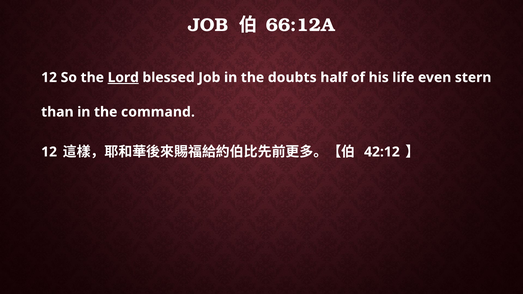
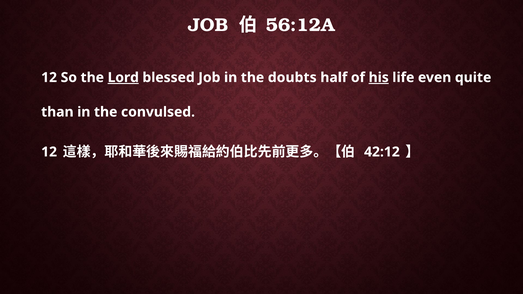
66:12A: 66:12A -> 56:12A
his underline: none -> present
stern: stern -> quite
command: command -> convulsed
